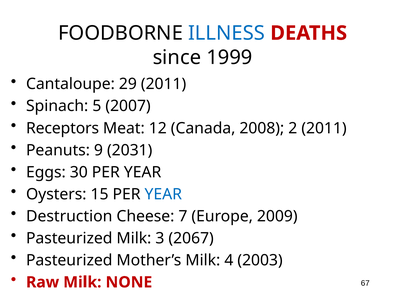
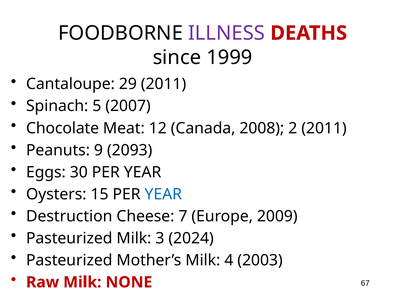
ILLNESS colour: blue -> purple
Receptors: Receptors -> Chocolate
2031: 2031 -> 2093
2067: 2067 -> 2024
